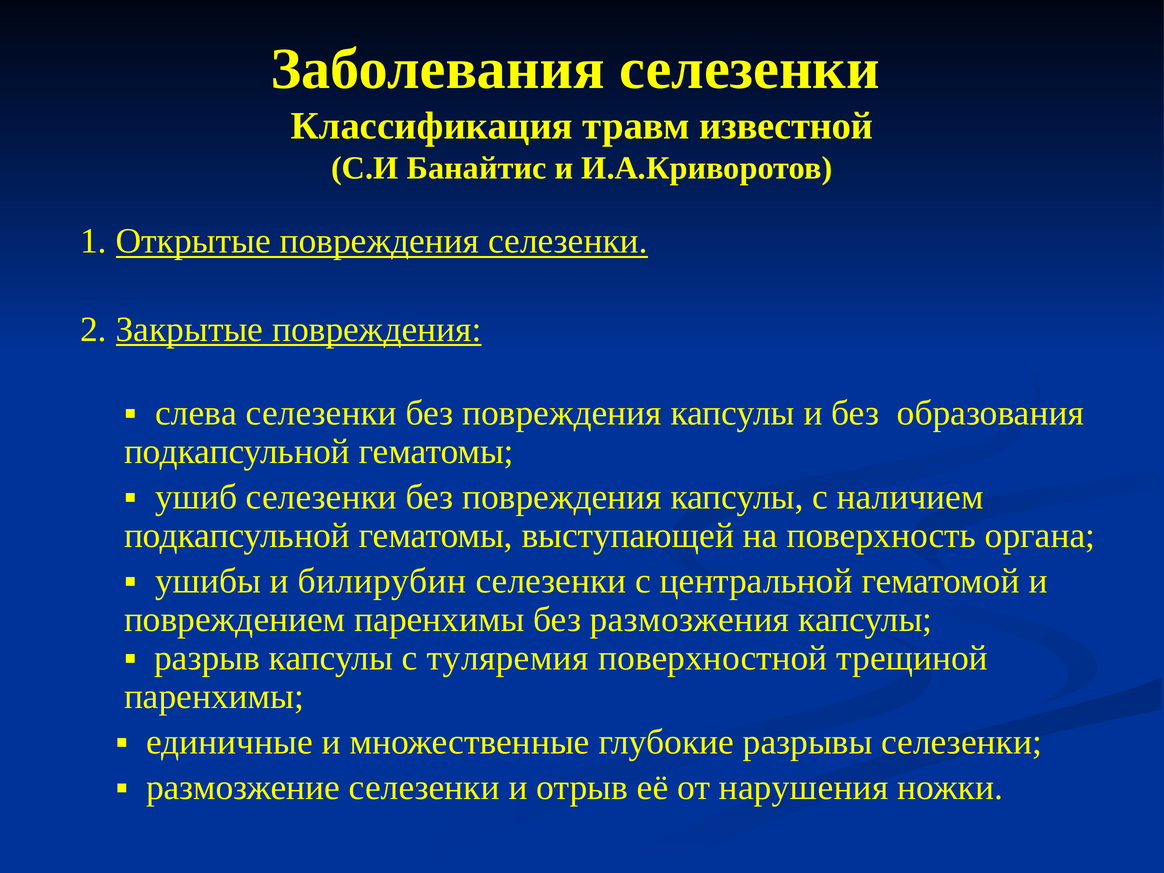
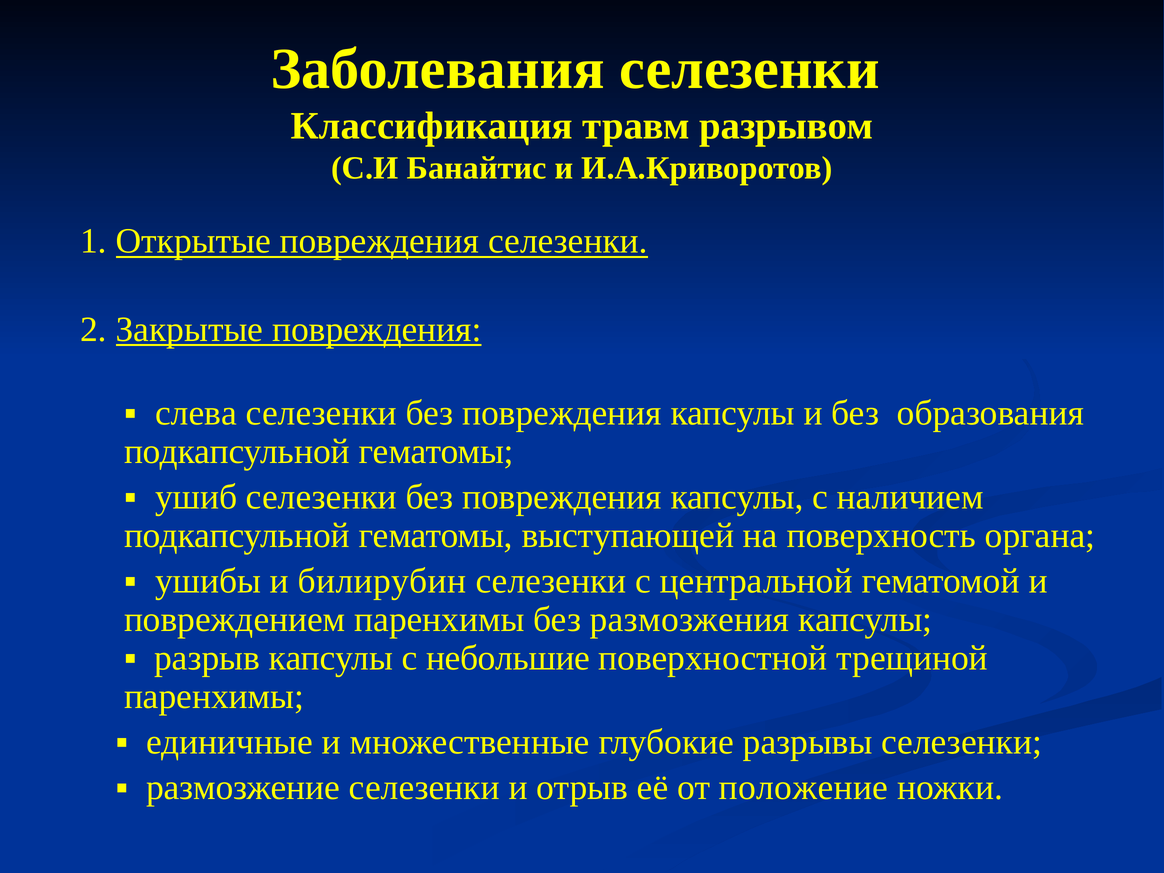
известной: известной -> разрывом
туляремия: туляремия -> небольшие
нарушения: нарушения -> положение
